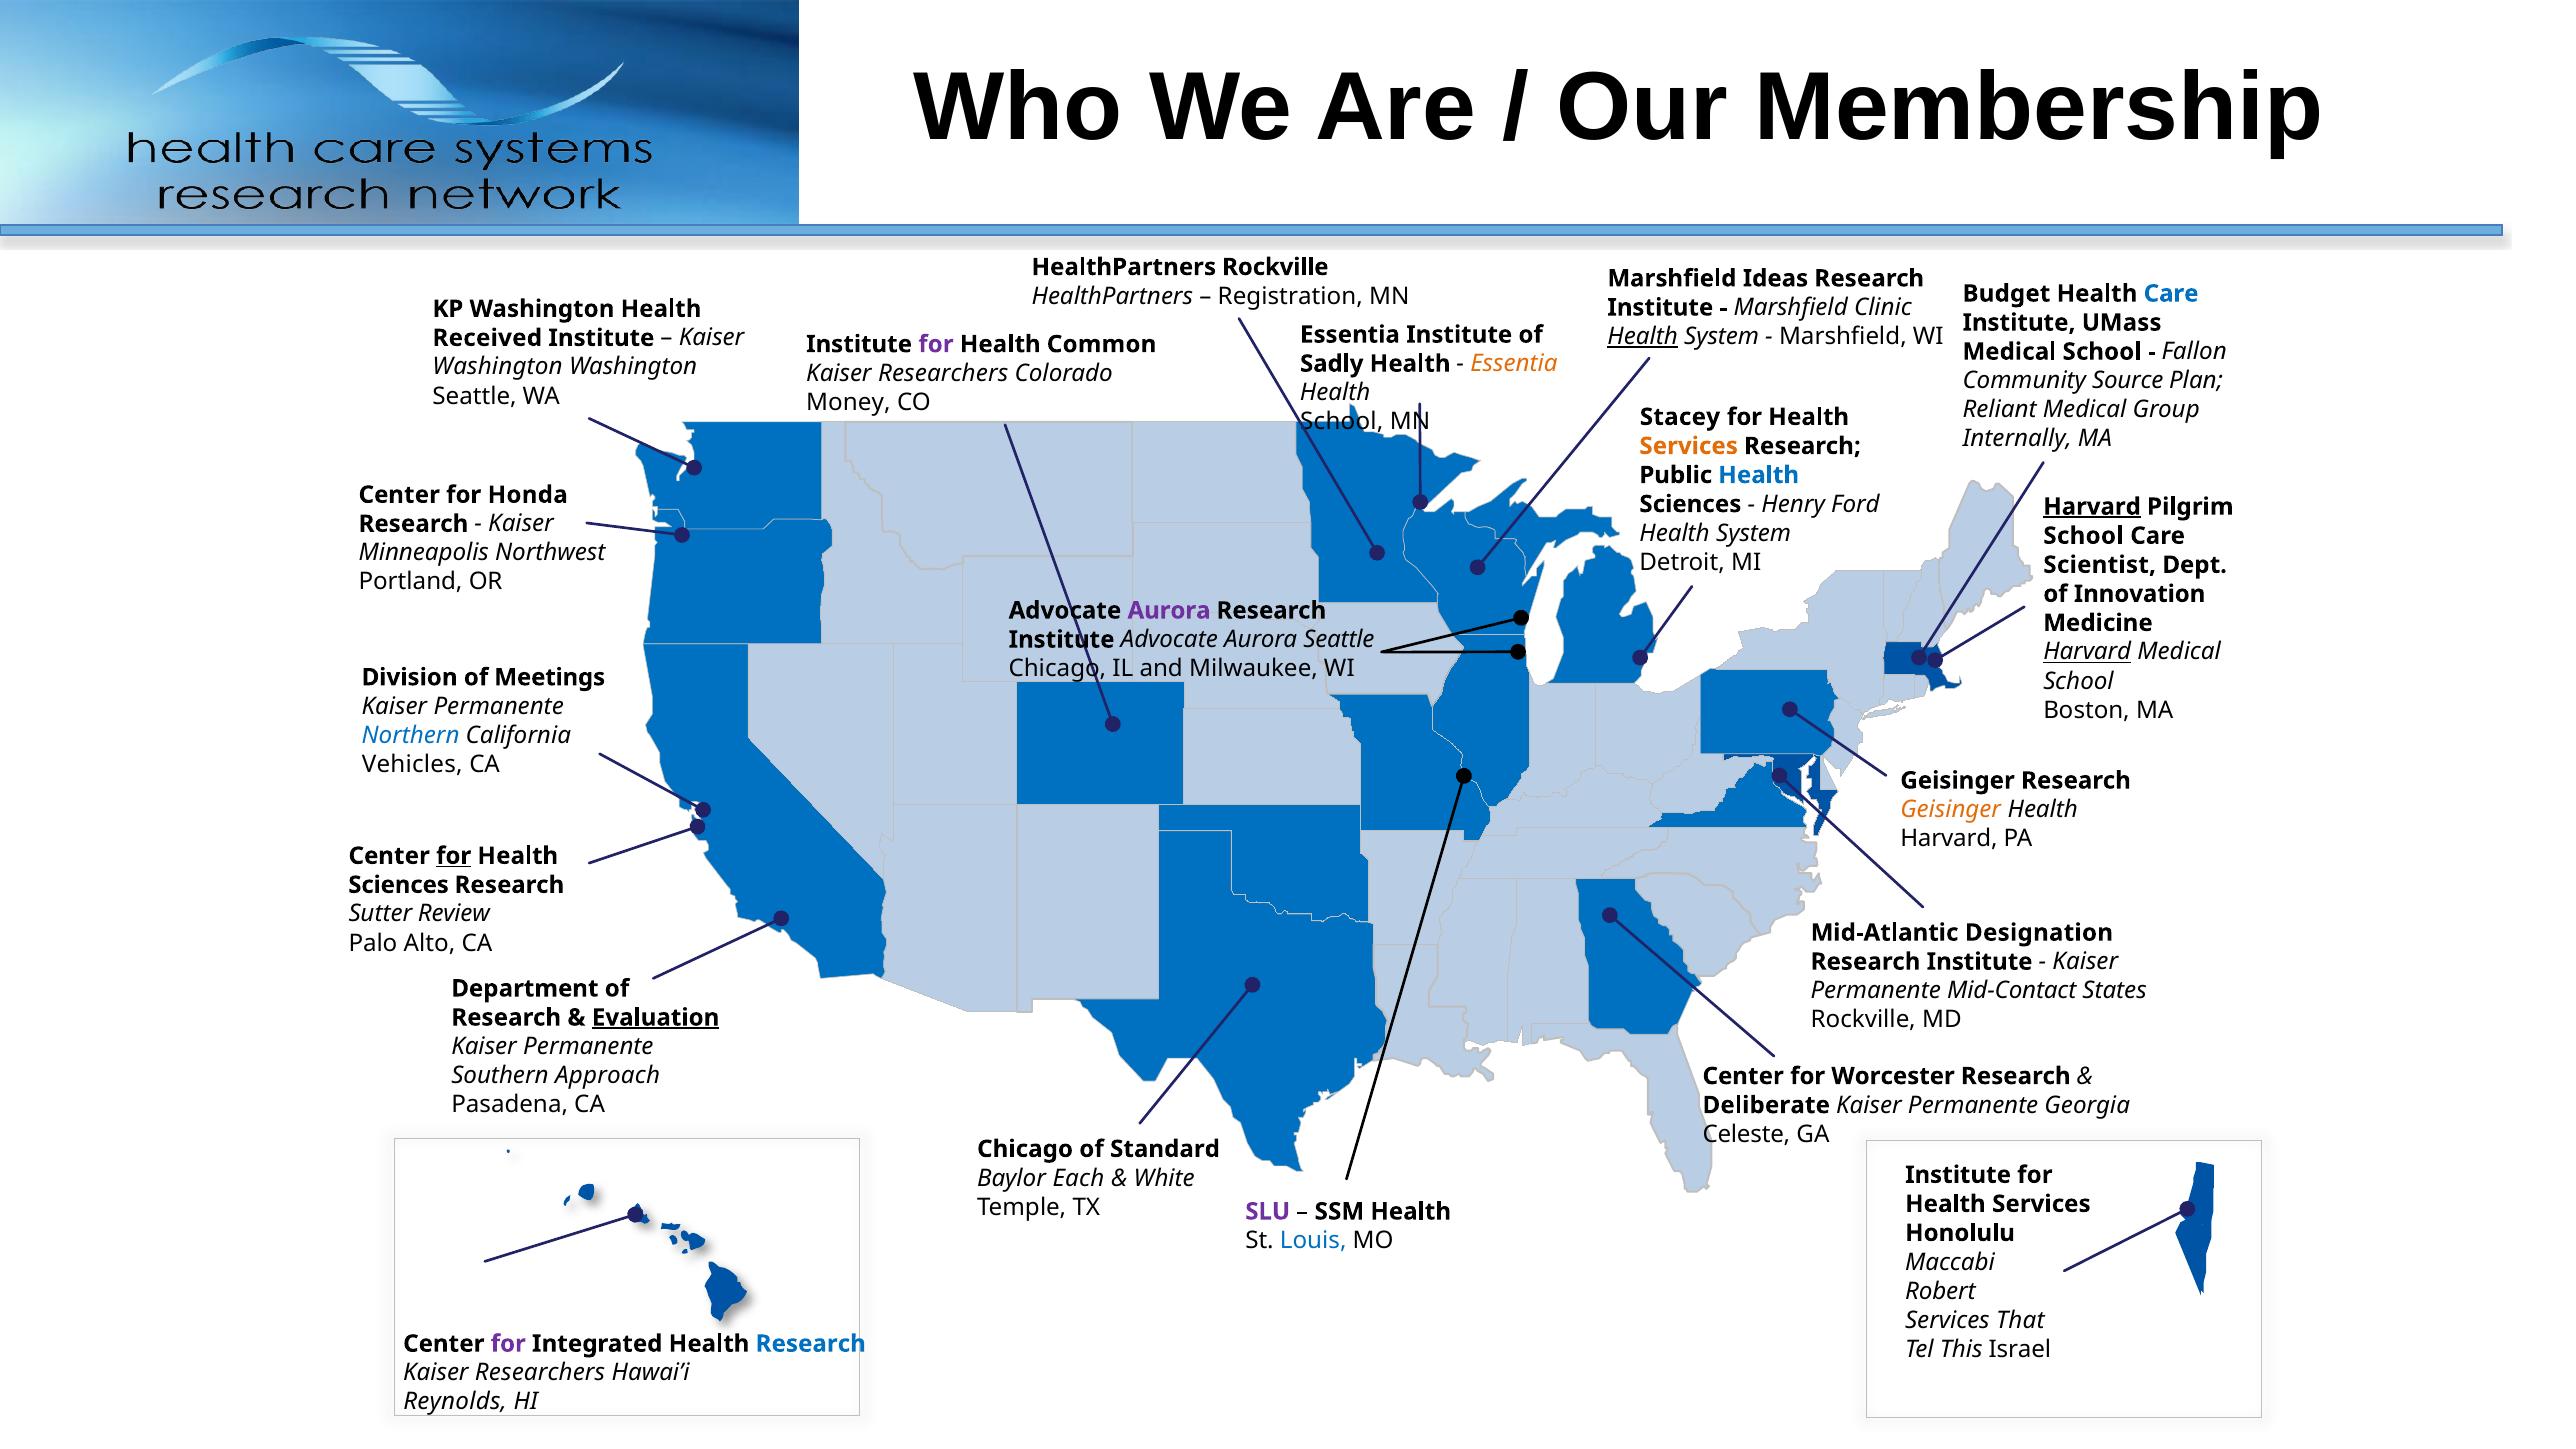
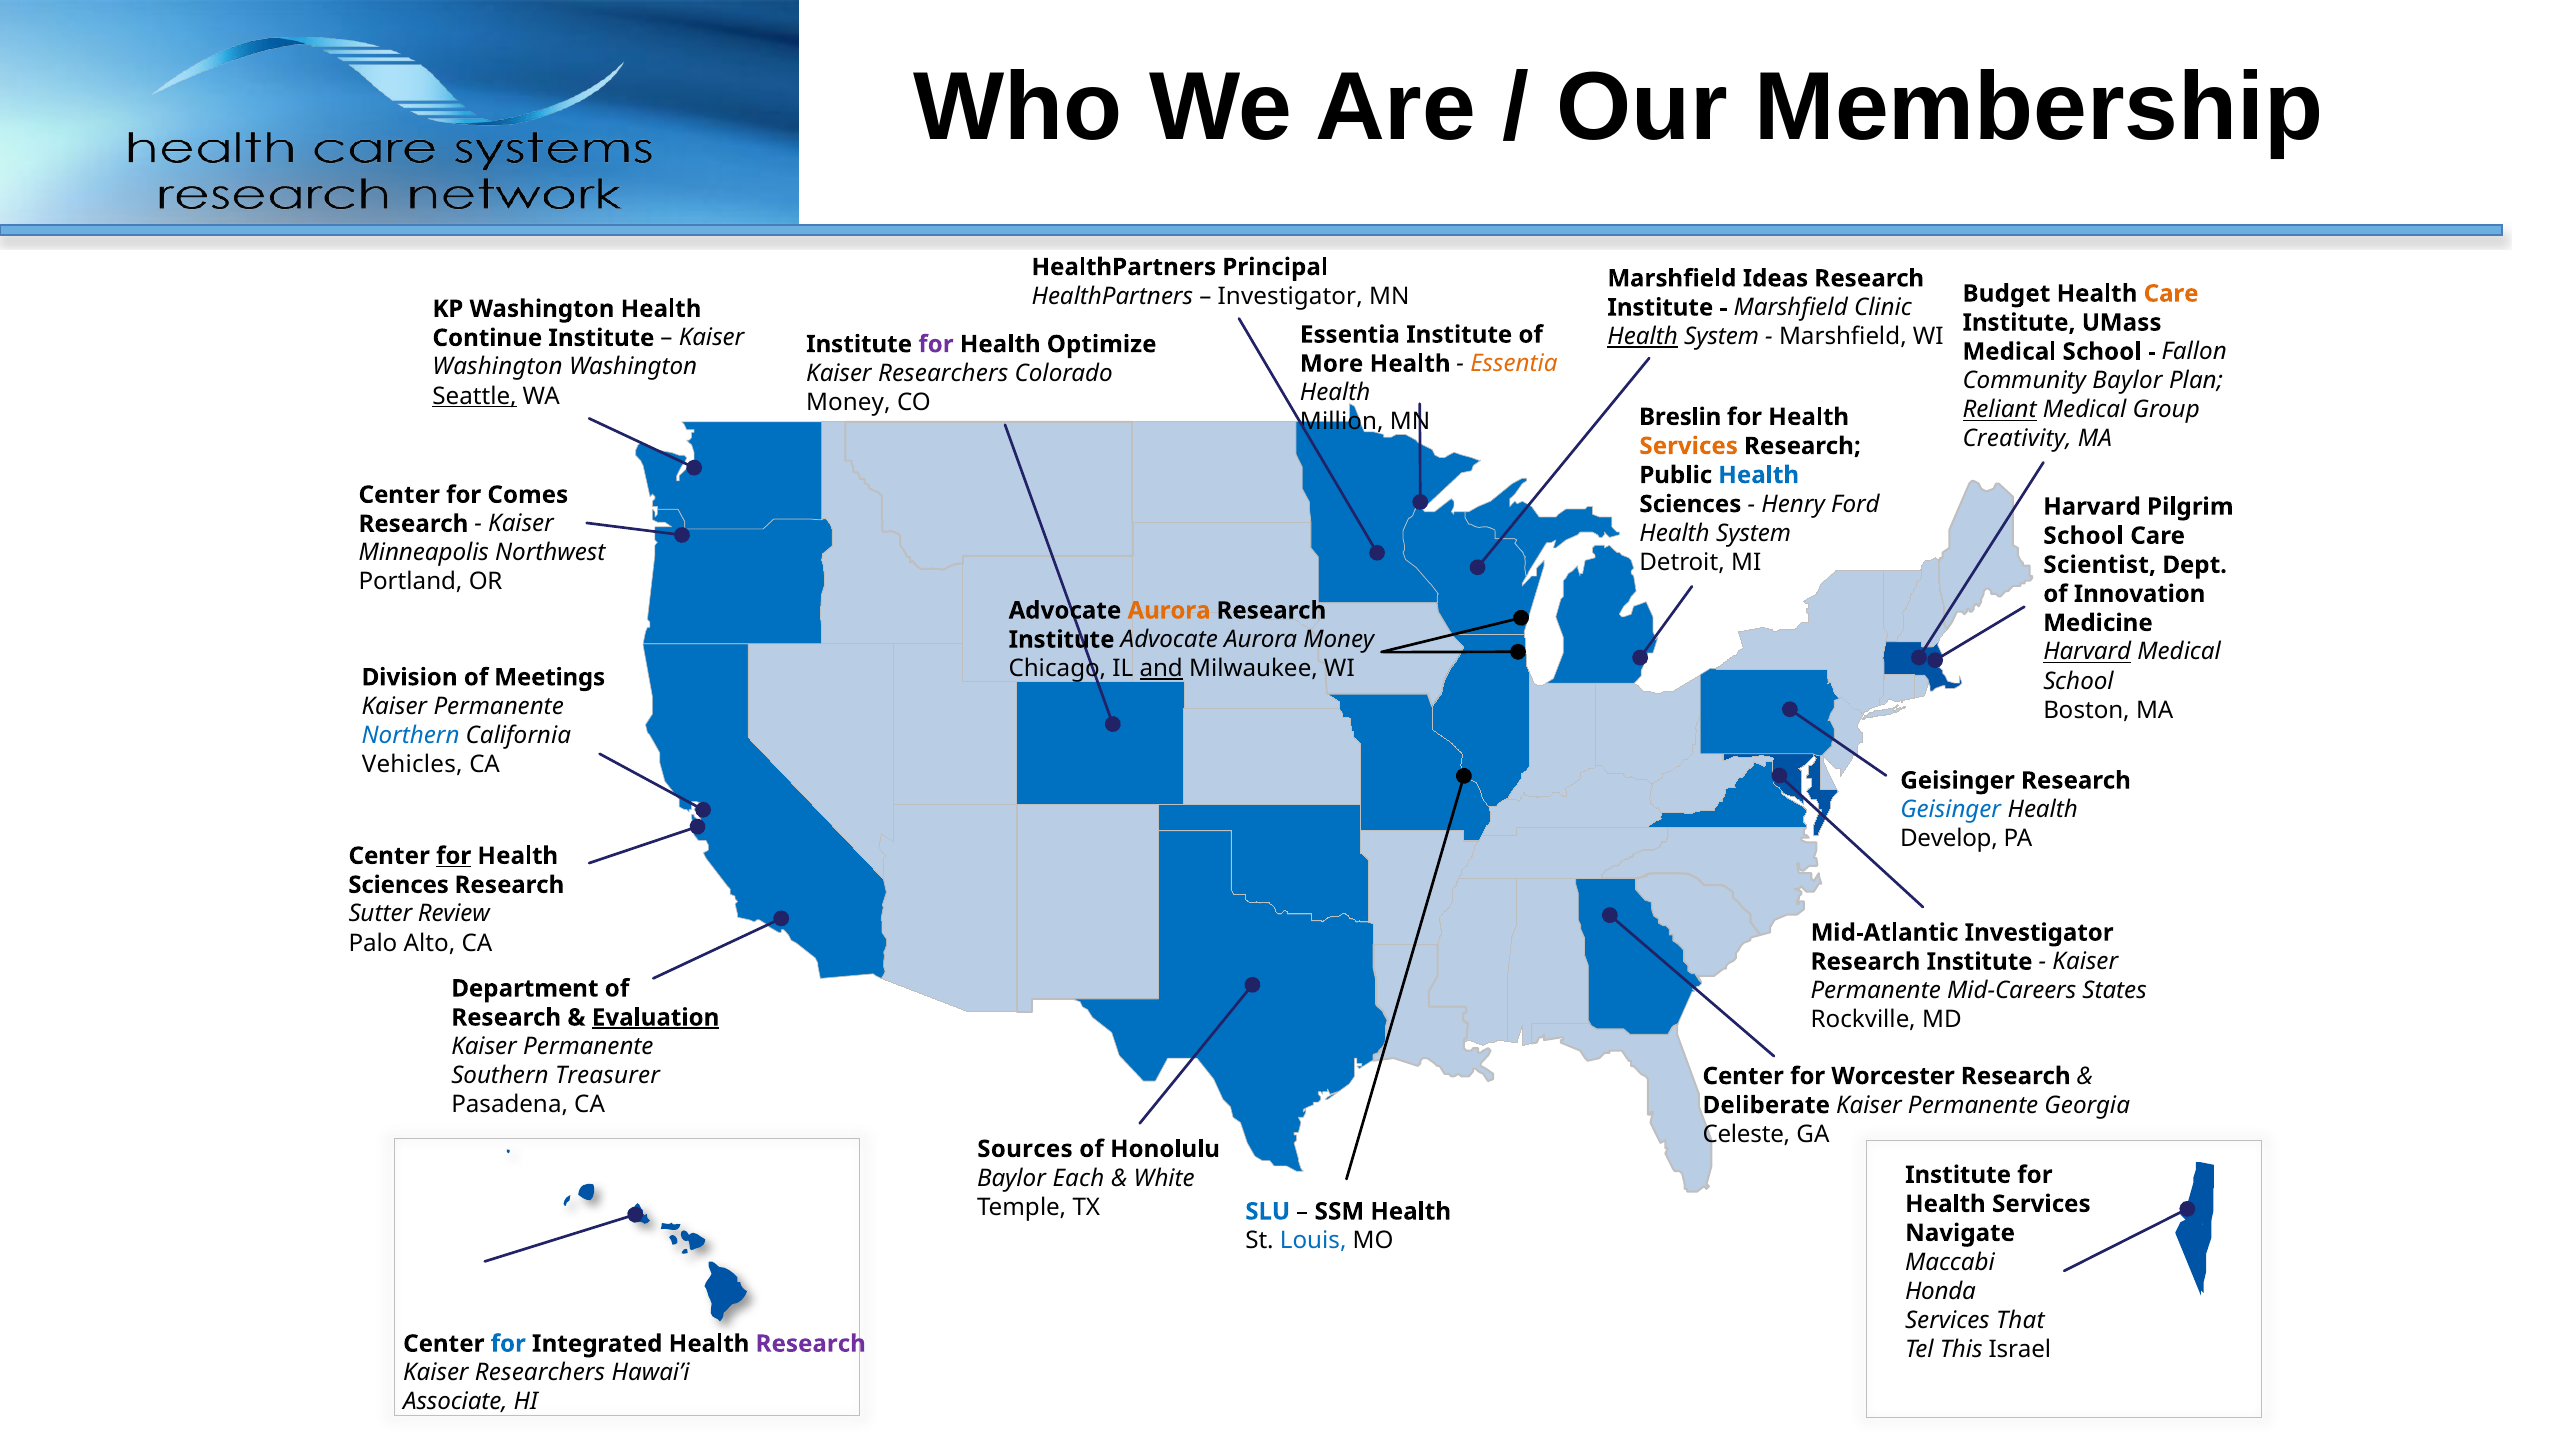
HealthPartners Rockville: Rockville -> Principal
Registration at (1290, 296): Registration -> Investigator
Care at (2171, 294) colour: blue -> orange
Received: Received -> Continue
Common: Common -> Optimize
Sadly: Sadly -> More
Community Source: Source -> Baylor
Seattle at (475, 396) underline: none -> present
Reliant underline: none -> present
Stacey: Stacey -> Breslin
School at (1342, 422): School -> Million
Internally: Internally -> Creativity
Honda: Honda -> Comes
Harvard at (2092, 507) underline: present -> none
Aurora at (1169, 611) colour: purple -> orange
Aurora Seattle: Seattle -> Money
and underline: none -> present
Geisinger at (1951, 810) colour: orange -> blue
Harvard at (1949, 839): Harvard -> Develop
Mid-Atlantic Designation: Designation -> Investigator
Mid-Contact: Mid-Contact -> Mid-Careers
Approach: Approach -> Treasurer
Chicago at (1025, 1149): Chicago -> Sources
Standard: Standard -> Honolulu
SLU colour: purple -> blue
Honolulu: Honolulu -> Navigate
Robert: Robert -> Honda
for at (508, 1344) colour: purple -> blue
Research at (811, 1344) colour: blue -> purple
Reynolds: Reynolds -> Associate
